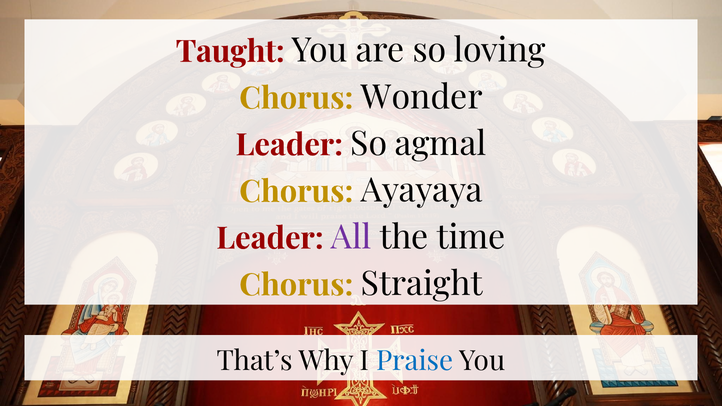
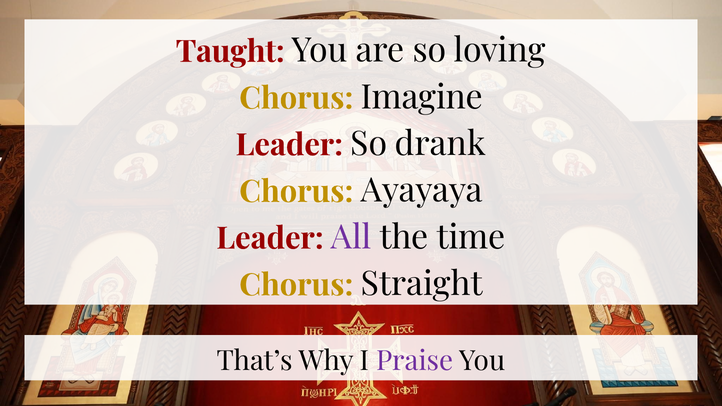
Wonder: Wonder -> Imagine
agmal: agmal -> drank
Praise colour: blue -> purple
